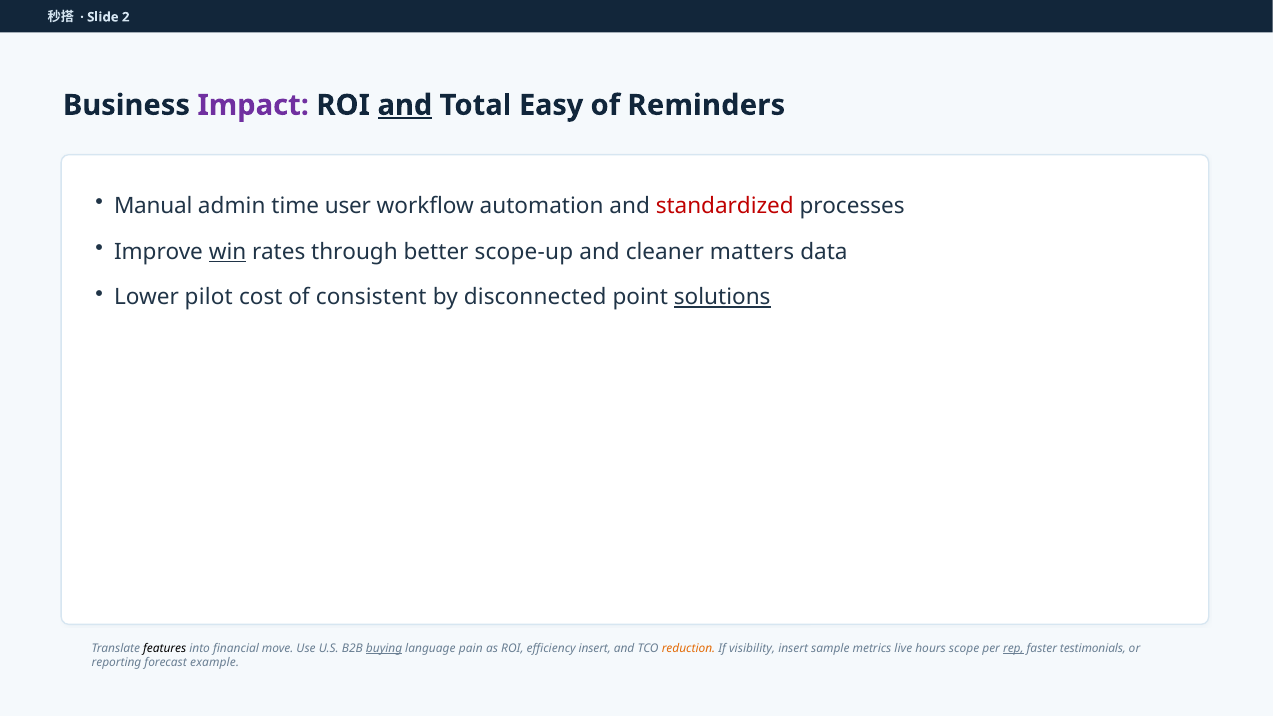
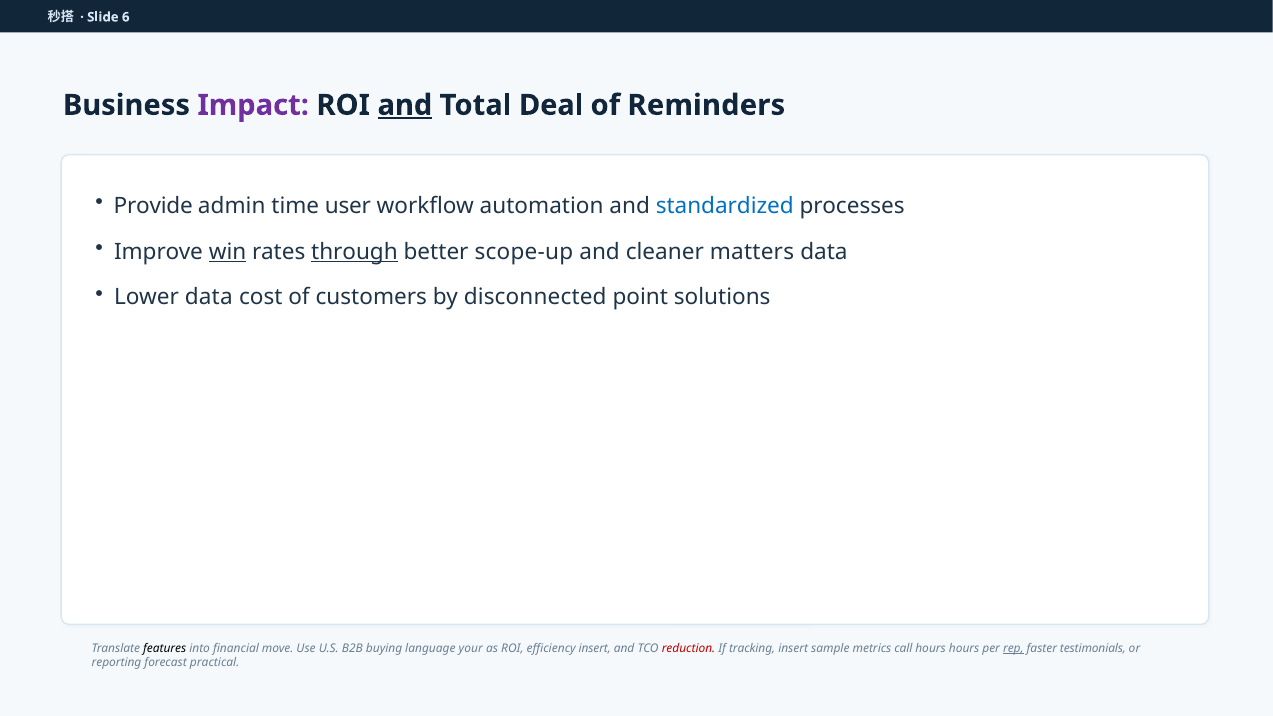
2: 2 -> 6
Easy: Easy -> Deal
Manual: Manual -> Provide
standardized colour: red -> blue
through underline: none -> present
Lower pilot: pilot -> data
consistent: consistent -> customers
solutions underline: present -> none
buying underline: present -> none
pain: pain -> your
reduction colour: orange -> red
visibility: visibility -> tracking
live: live -> call
hours scope: scope -> hours
example: example -> practical
